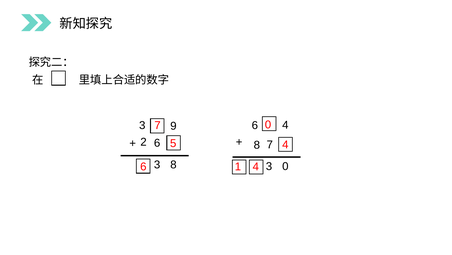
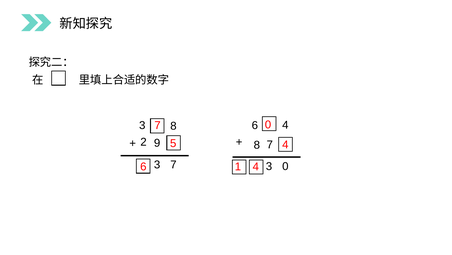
3 9: 9 -> 8
2 6: 6 -> 9
3 8: 8 -> 7
